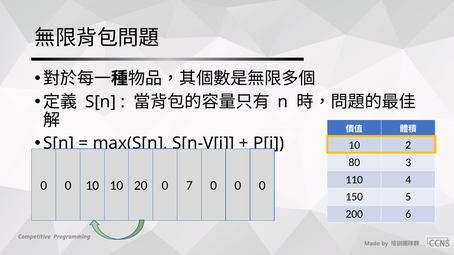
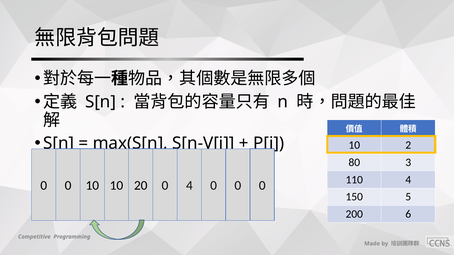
0 7: 7 -> 4
